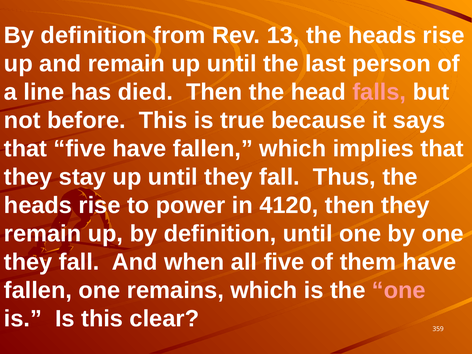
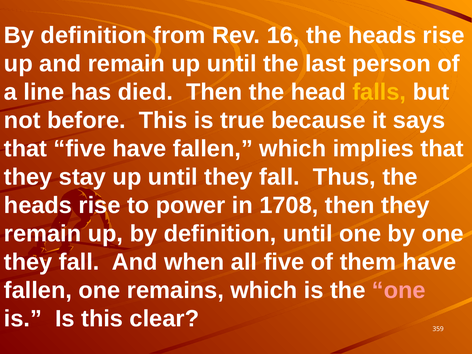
13: 13 -> 16
falls colour: pink -> yellow
4120: 4120 -> 1708
